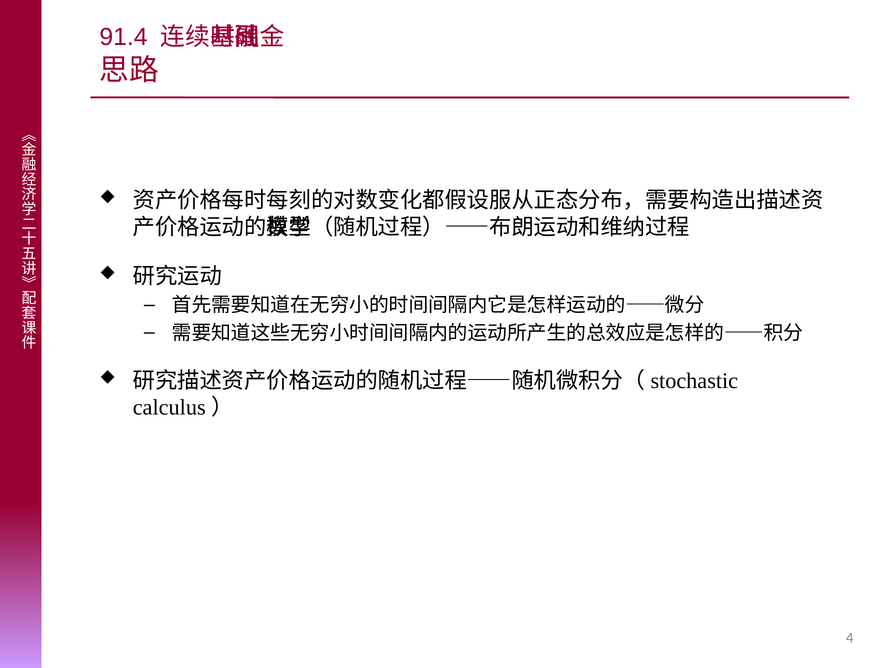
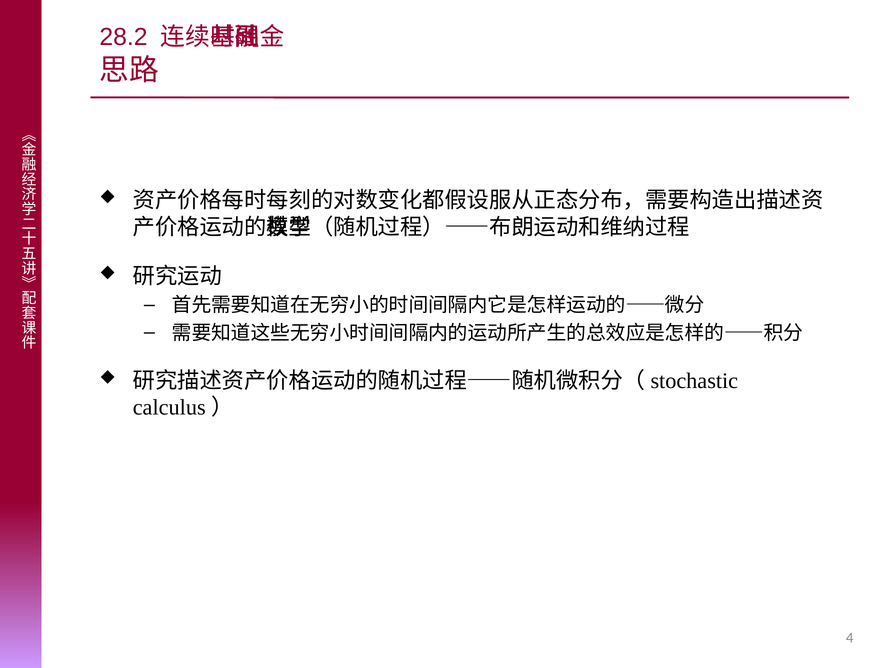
91.4: 91.4 -> 28.2
